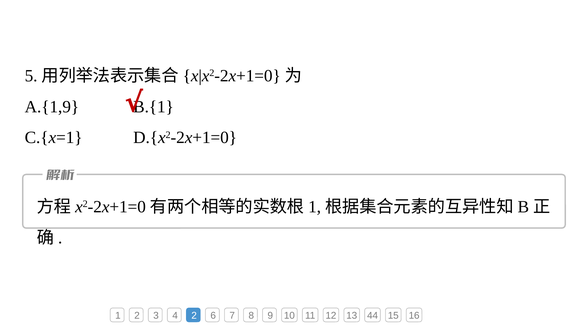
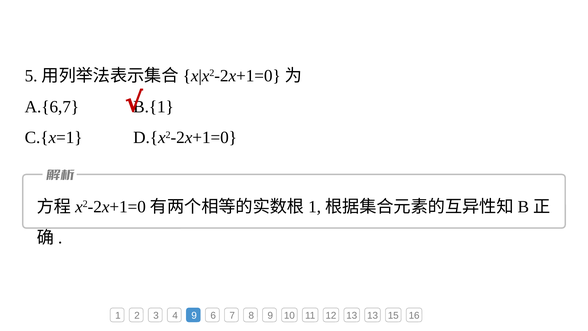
A.{1,9: A.{1,9 -> A.{6,7
4 2: 2 -> 9
13 44: 44 -> 13
